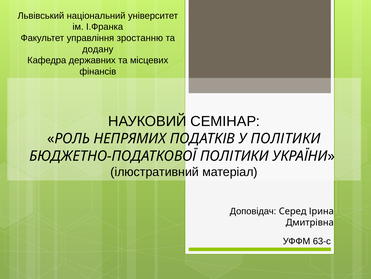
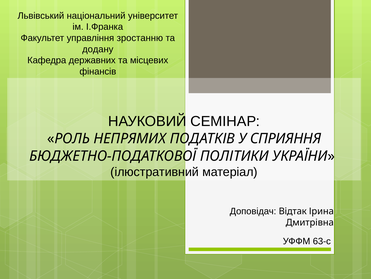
У ПОЛІТИКИ: ПОЛІТИКИ -> СПРИЯННЯ
Серед: Серед -> Відтак
